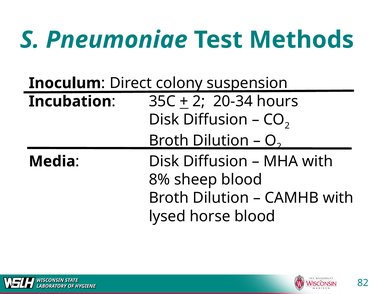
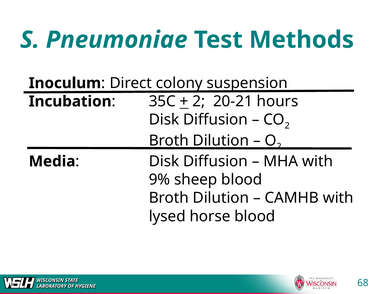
20-34: 20-34 -> 20-21
8%: 8% -> 9%
82: 82 -> 68
